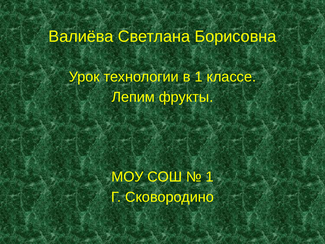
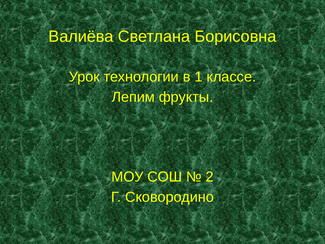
1 at (210, 177): 1 -> 2
